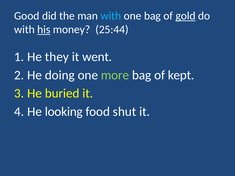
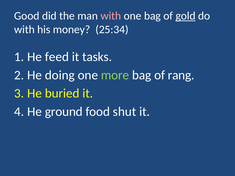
with at (111, 16) colour: light blue -> pink
his underline: present -> none
25:44: 25:44 -> 25:34
they: they -> feed
went: went -> tasks
kept: kept -> rang
looking: looking -> ground
